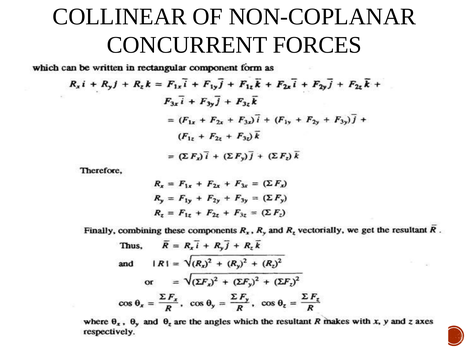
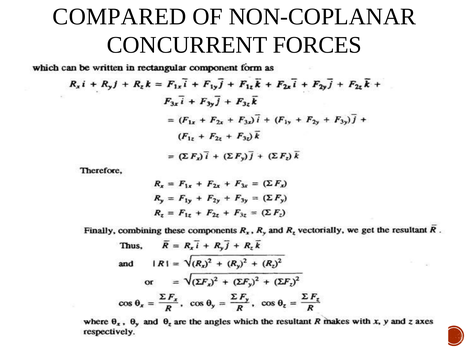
COLLINEAR: COLLINEAR -> COMPARED
